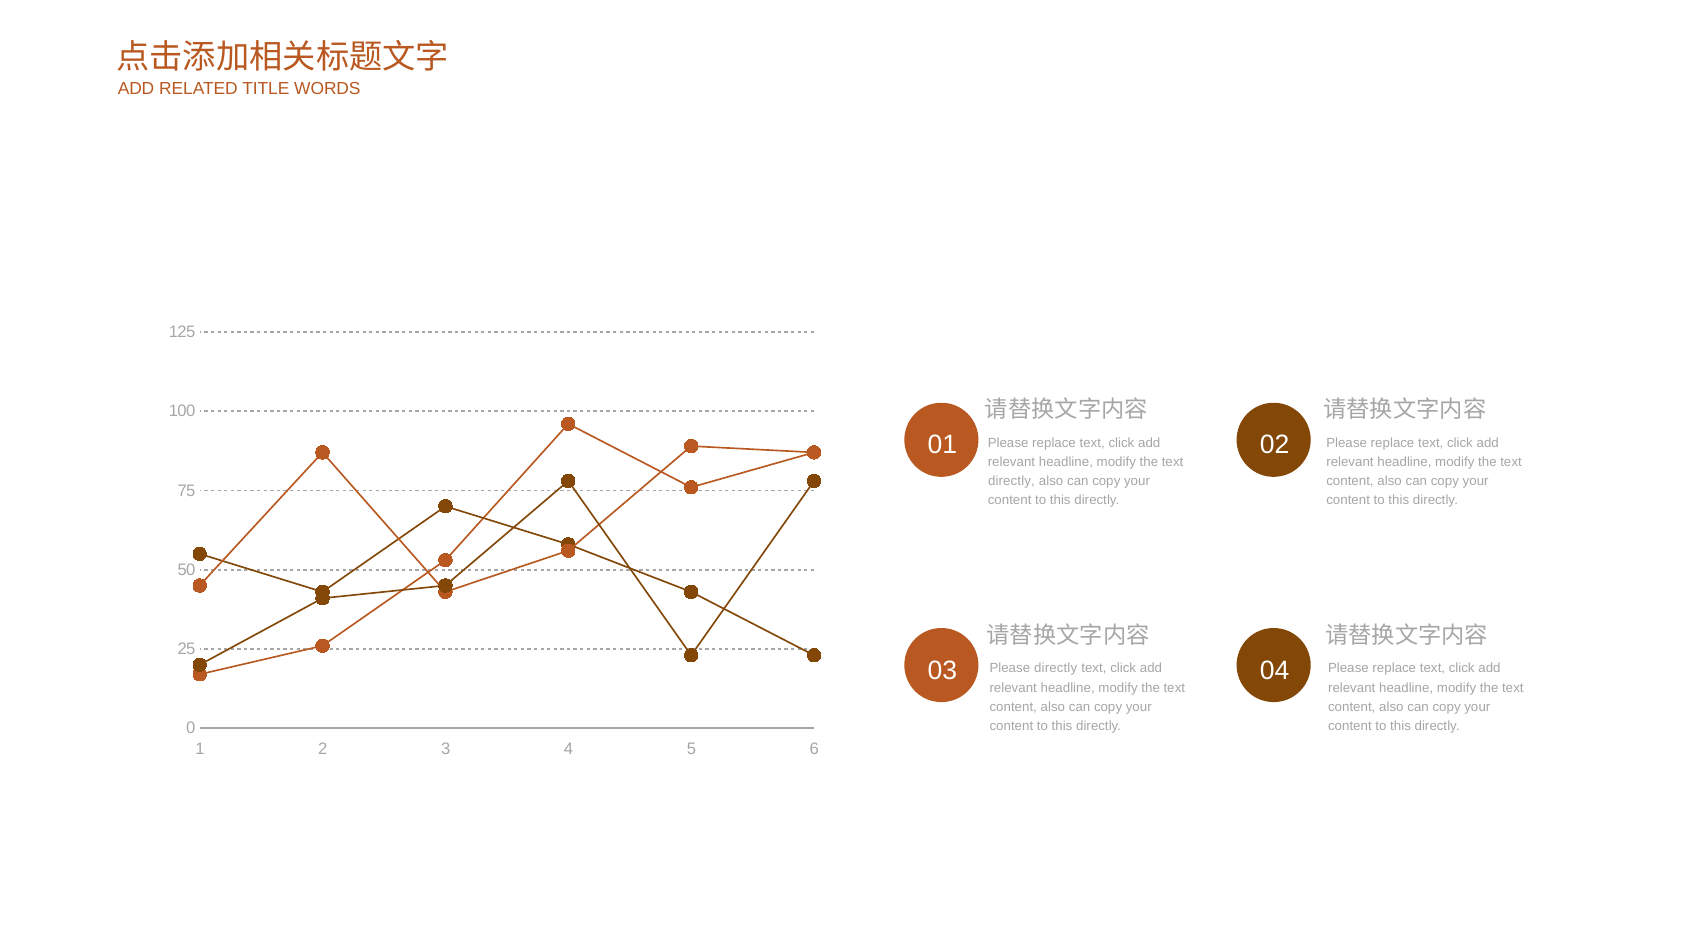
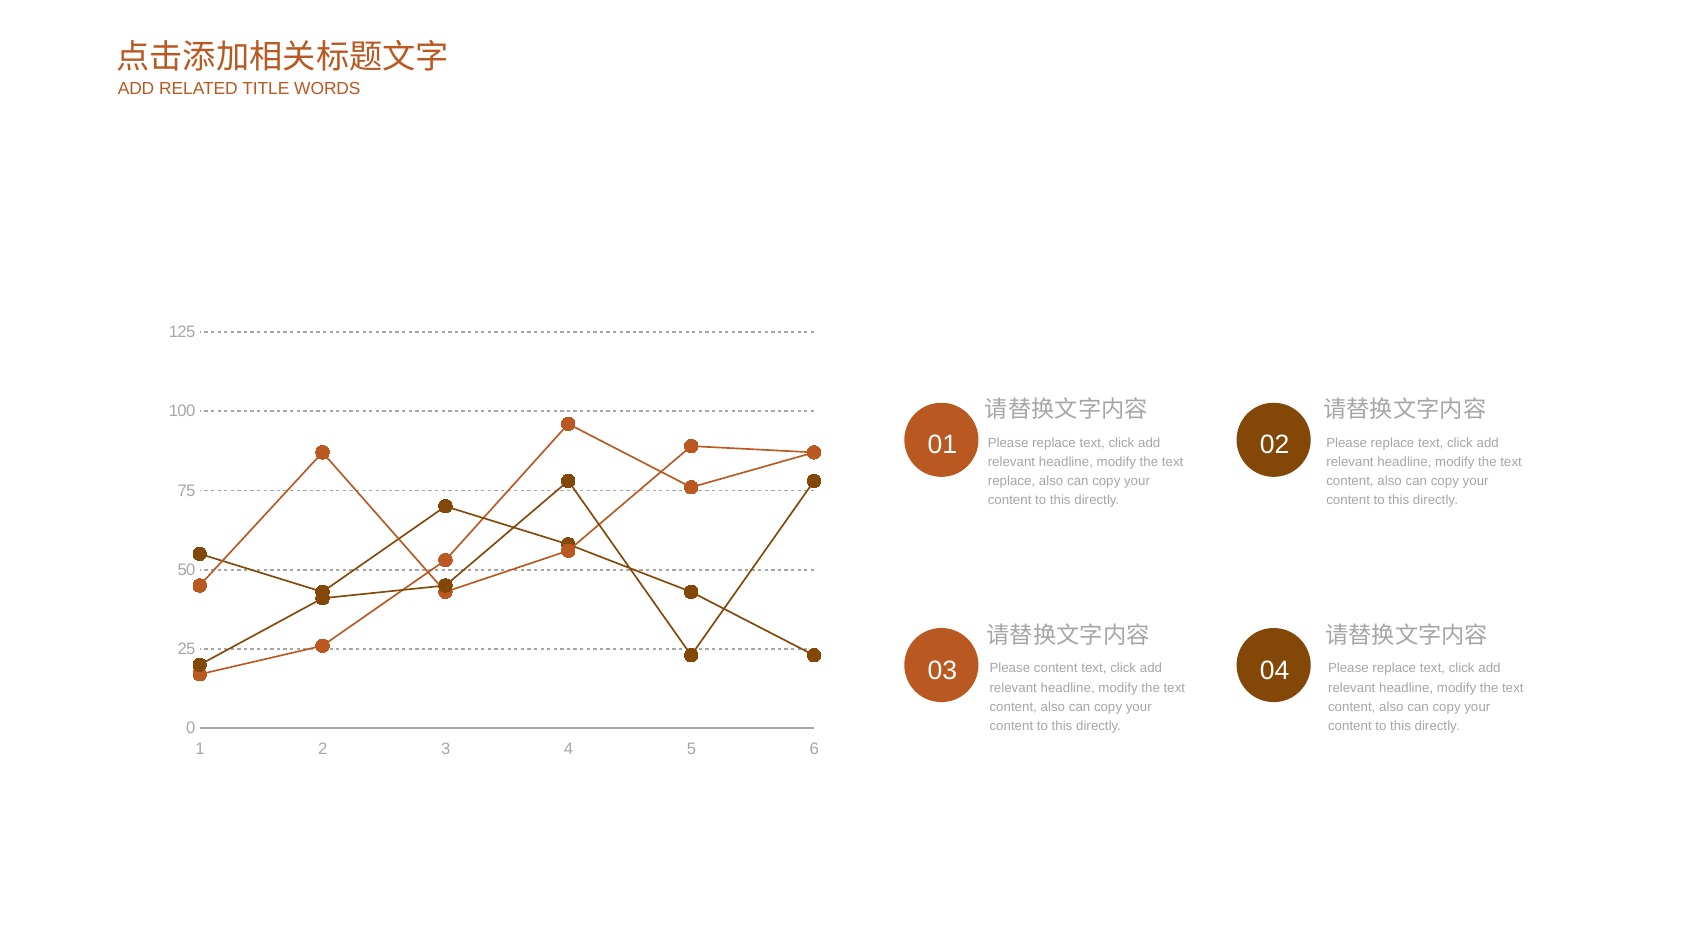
directly at (1011, 481): directly -> replace
Please directly: directly -> content
